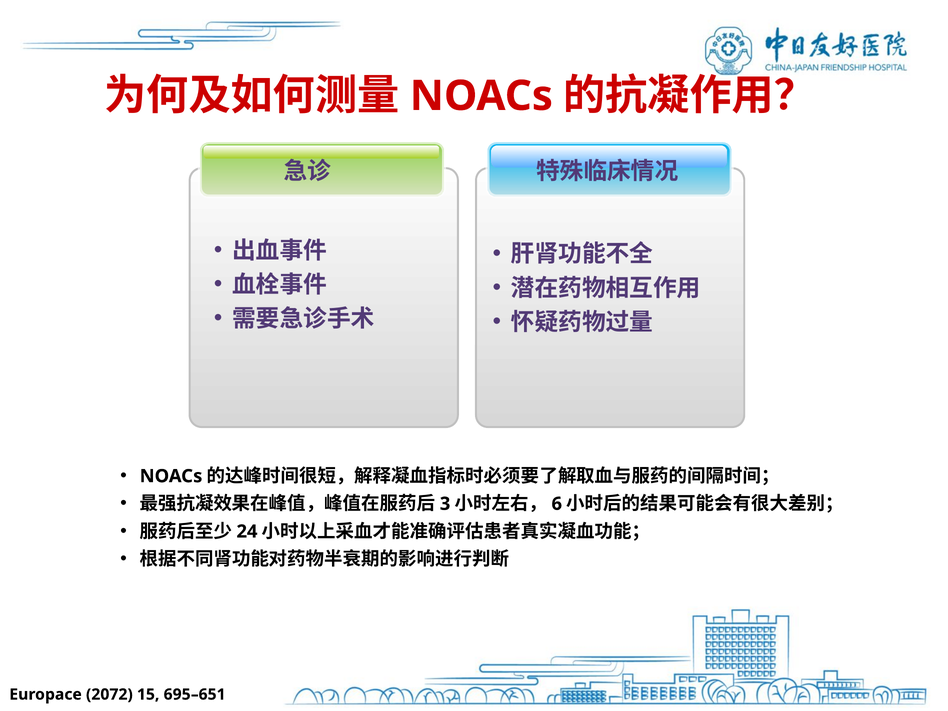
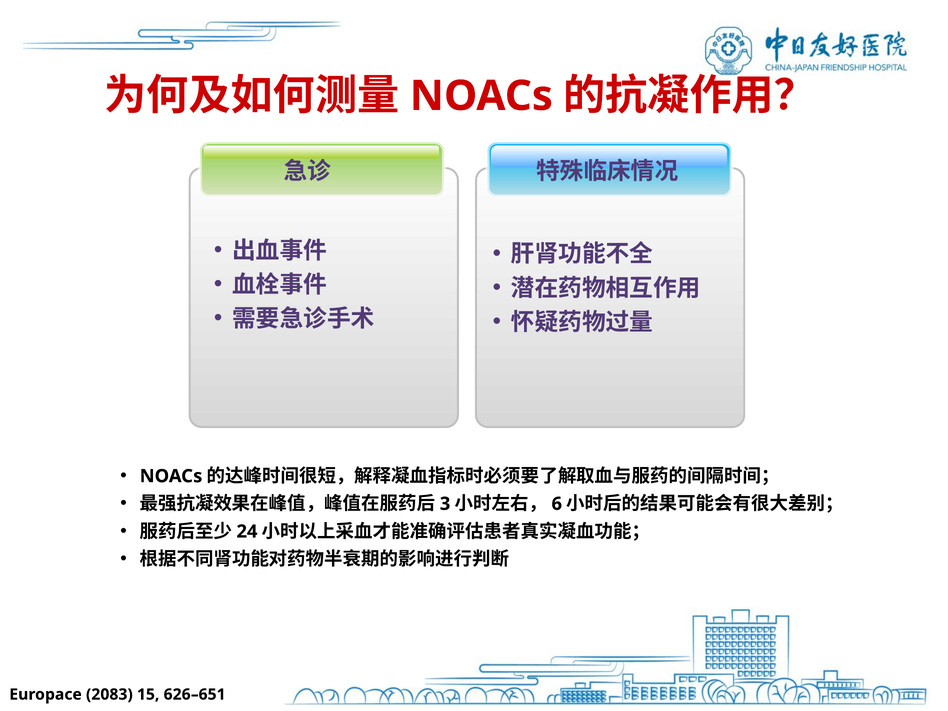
2072: 2072 -> 2083
695–651: 695–651 -> 626–651
